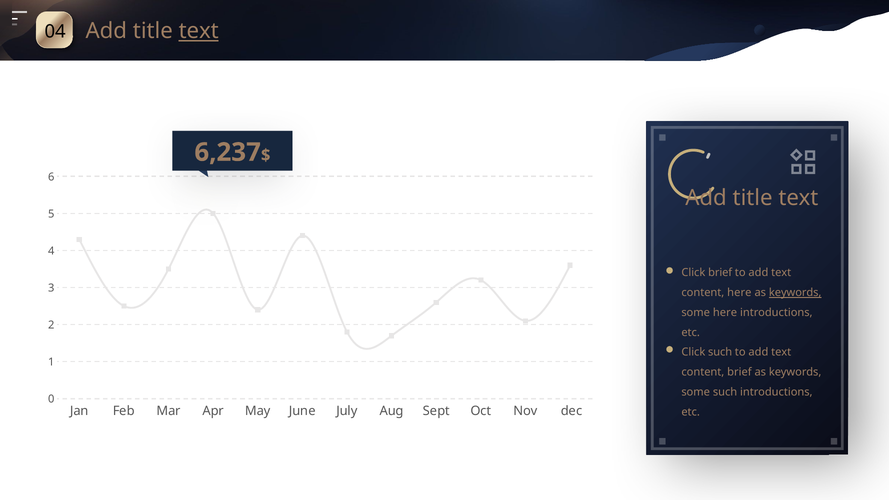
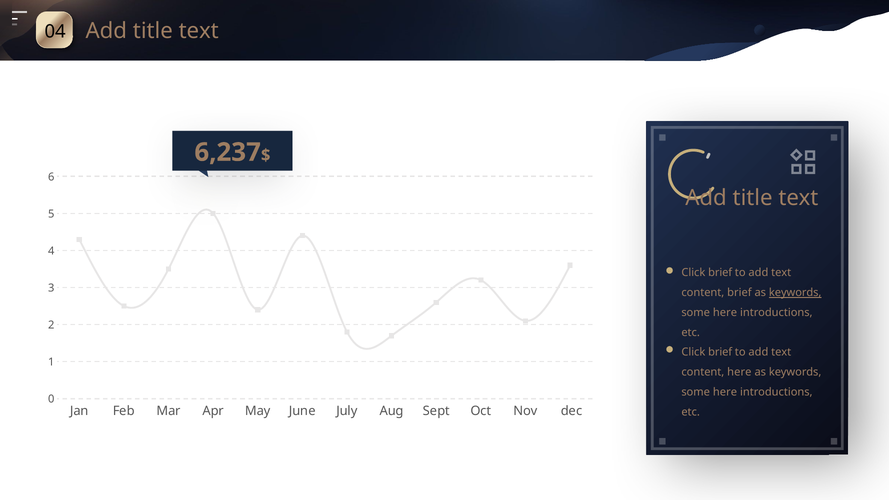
text at (199, 31) underline: present -> none
content here: here -> brief
such at (720, 352): such -> brief
content brief: brief -> here
such at (725, 392): such -> here
